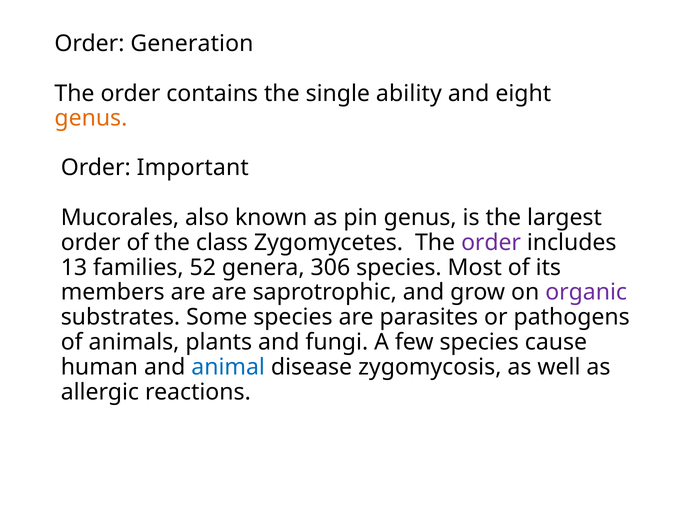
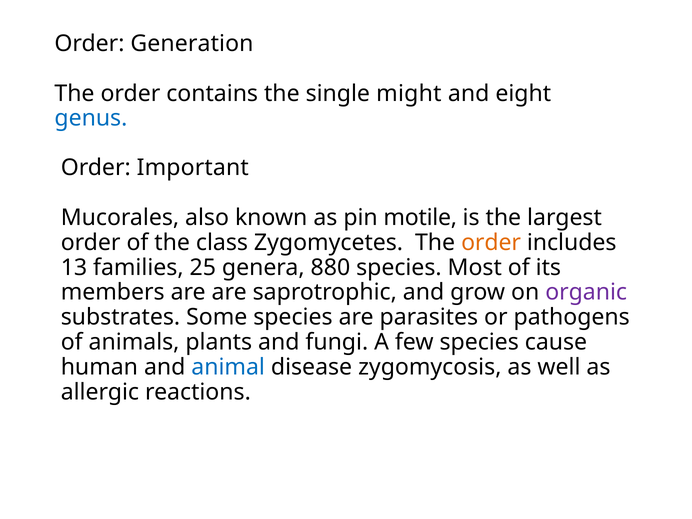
ability: ability -> might
genus at (91, 118) colour: orange -> blue
pin genus: genus -> motile
order at (491, 243) colour: purple -> orange
52: 52 -> 25
306: 306 -> 880
